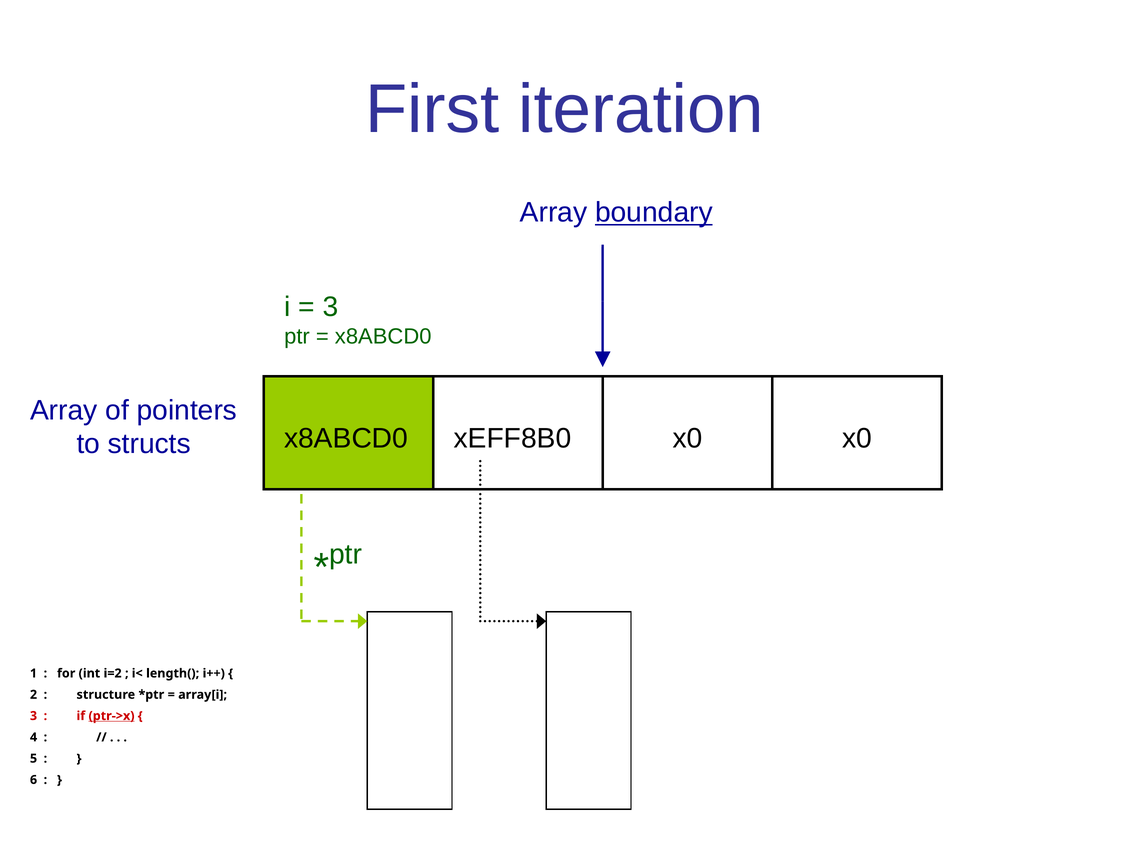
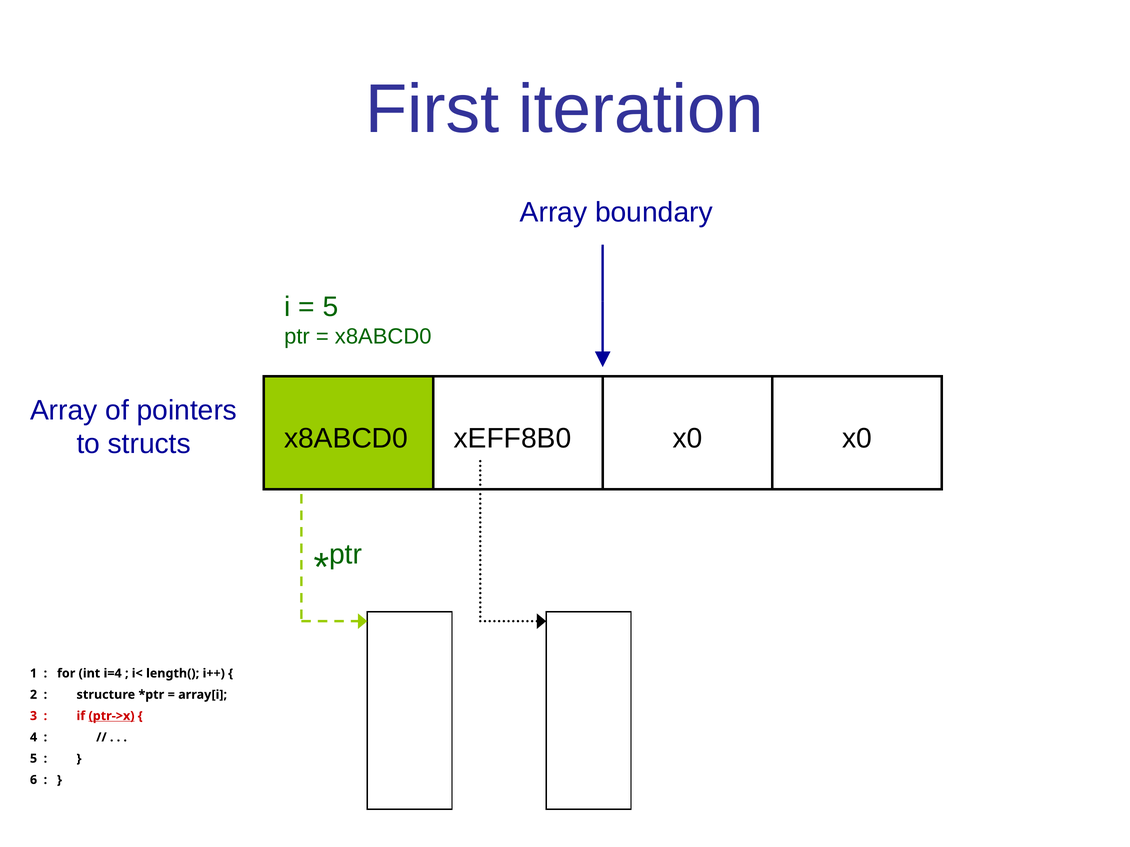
boundary underline: present -> none
3 at (330, 307): 3 -> 5
i=2: i=2 -> i=4
